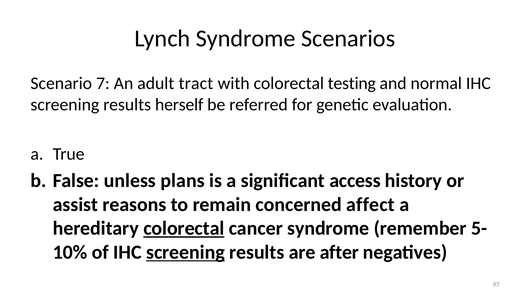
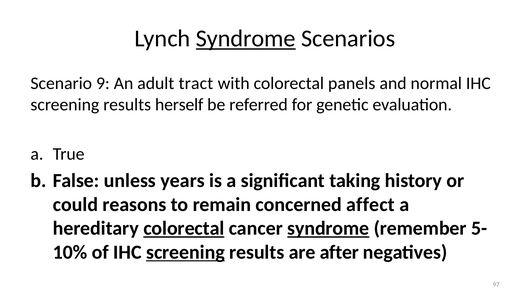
Syndrome at (246, 38) underline: none -> present
7: 7 -> 9
testing: testing -> panels
plans: plans -> years
access: access -> taking
assist: assist -> could
syndrome at (328, 228) underline: none -> present
